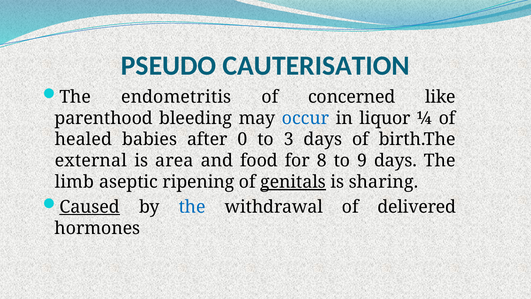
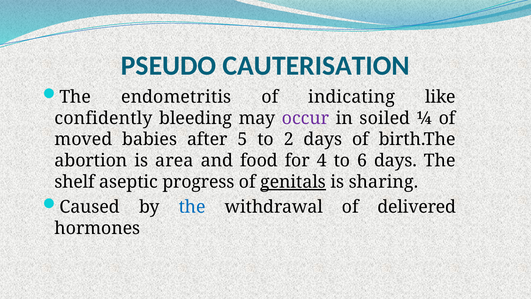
concerned: concerned -> indicating
parenthood: parenthood -> confidently
occur colour: blue -> purple
liquor: liquor -> soiled
healed: healed -> moved
0: 0 -> 5
3: 3 -> 2
external: external -> abortion
8: 8 -> 4
9: 9 -> 6
limb: limb -> shelf
ripening: ripening -> progress
Caused underline: present -> none
